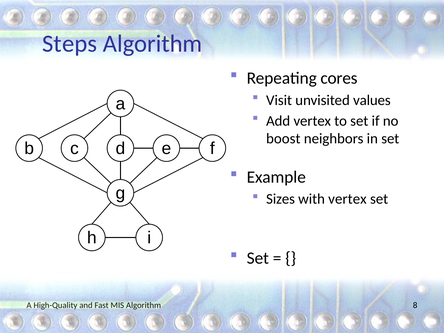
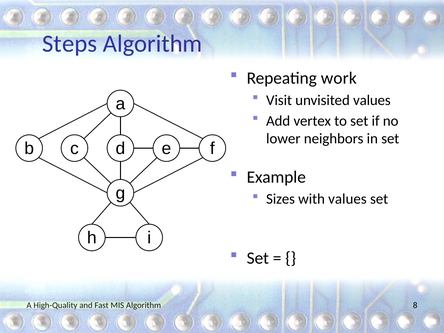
cores: cores -> work
boost: boost -> lower
with vertex: vertex -> values
